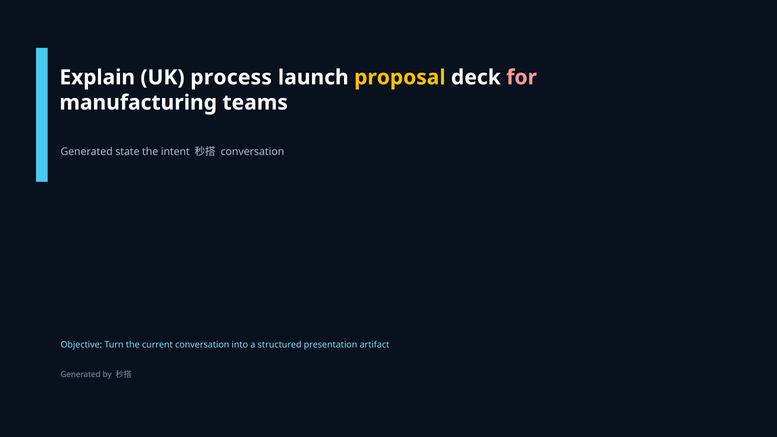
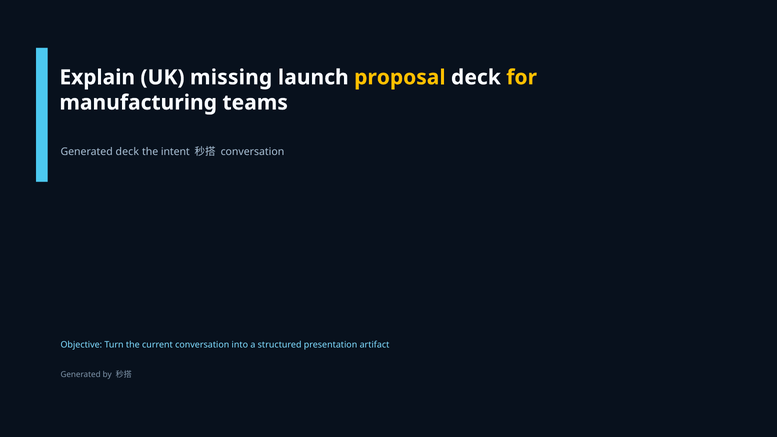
process: process -> missing
for colour: pink -> yellow
Generated state: state -> deck
